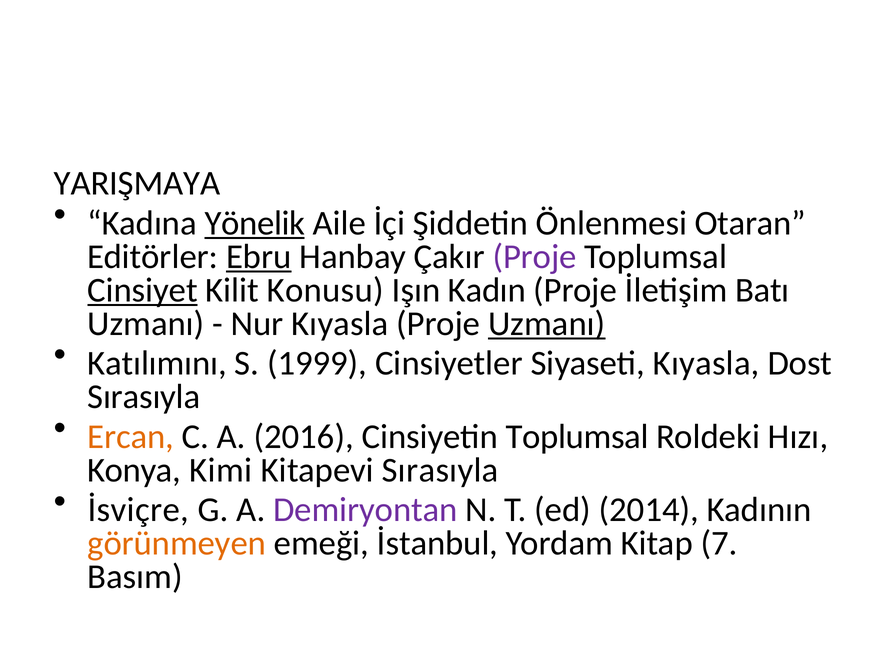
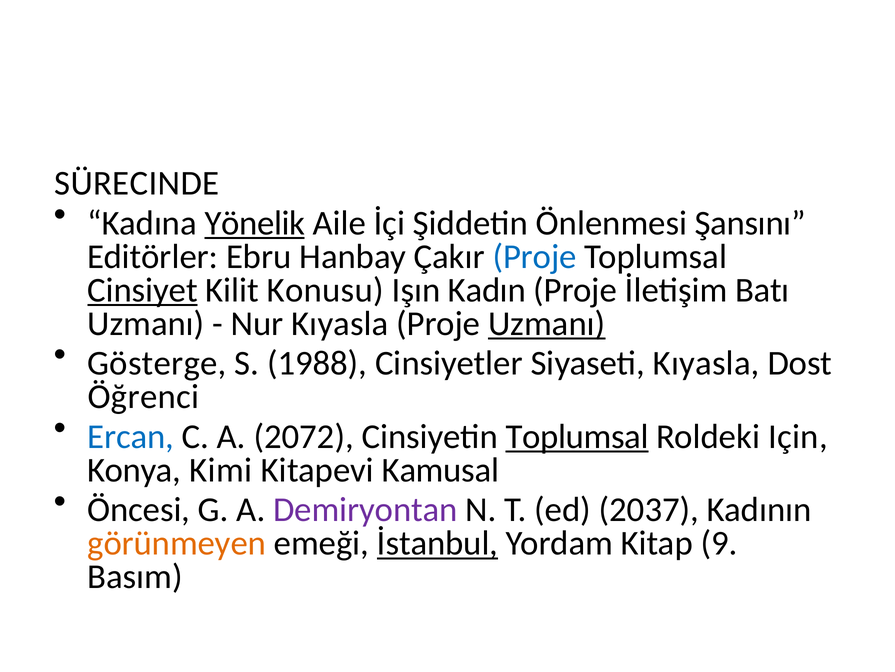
YARIŞMAYA: YARIŞMAYA -> SÜRECINDE
Otaran: Otaran -> Şansını
Ebru underline: present -> none
Proje at (535, 256) colour: purple -> blue
Katılımını: Katılımını -> Gösterge
1999: 1999 -> 1988
Sırasıyla at (144, 396): Sırasıyla -> Öğrenci
Ercan colour: orange -> blue
2016: 2016 -> 2072
Toplumsal at (577, 436) underline: none -> present
Hızı: Hızı -> Için
Kitapevi Sırasıyla: Sırasıyla -> Kamusal
İsviçre: İsviçre -> Öncesi
2014: 2014 -> 2037
İstanbul underline: none -> present
7: 7 -> 9
